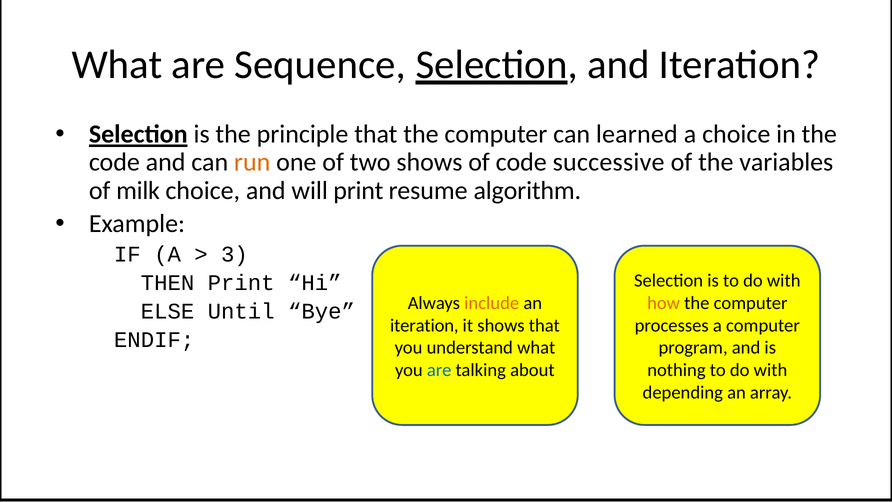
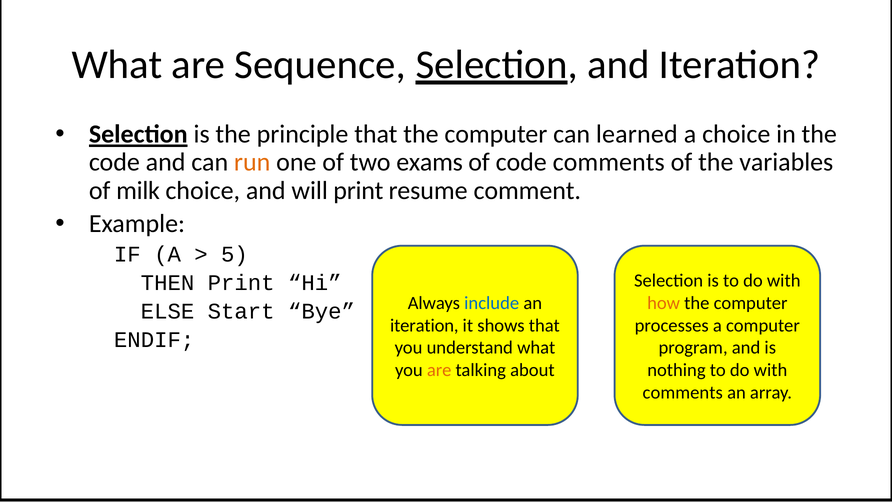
two shows: shows -> exams
code successive: successive -> comments
algorithm: algorithm -> comment
3: 3 -> 5
include colour: orange -> blue
Until: Until -> Start
are at (439, 370) colour: blue -> orange
depending at (683, 392): depending -> comments
